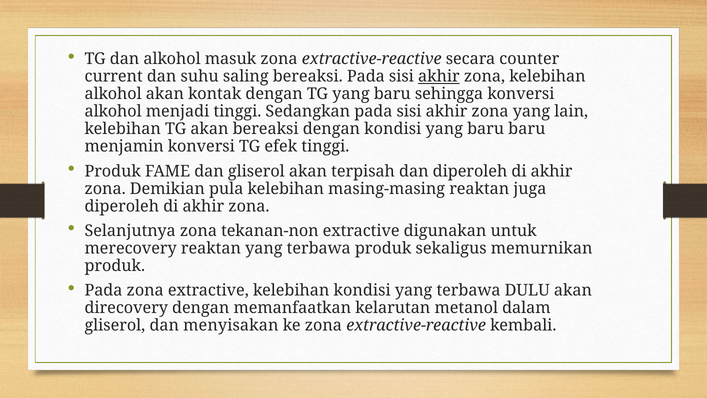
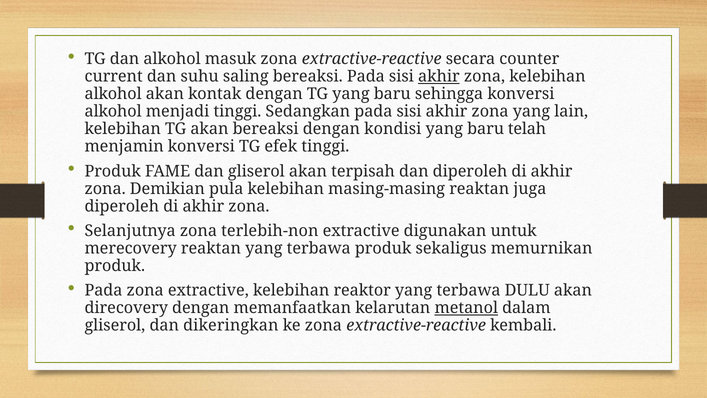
baru baru: baru -> telah
tekanan-non: tekanan-non -> terlebih-non
kelebihan kondisi: kondisi -> reaktor
metanol underline: none -> present
menyisakan: menyisakan -> dikeringkan
